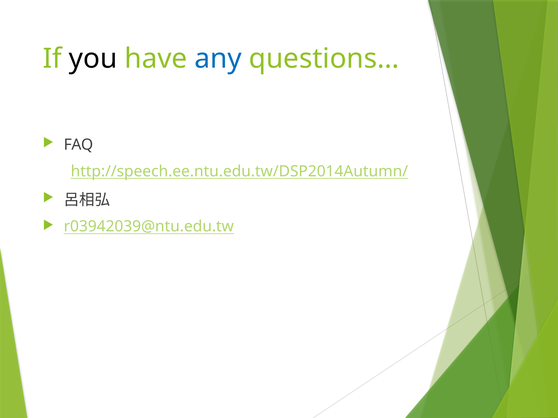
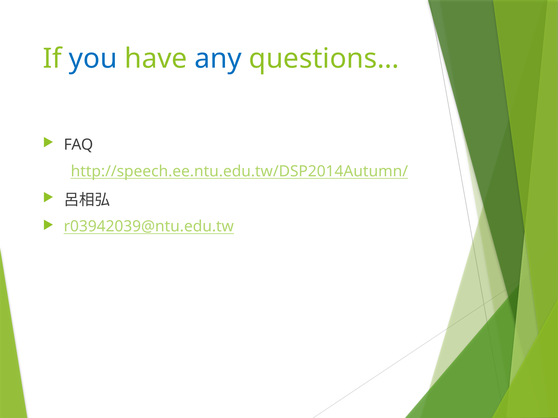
you colour: black -> blue
